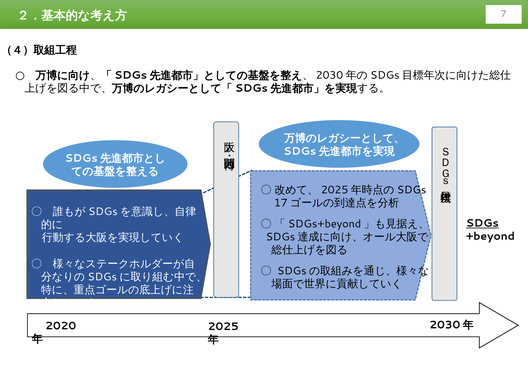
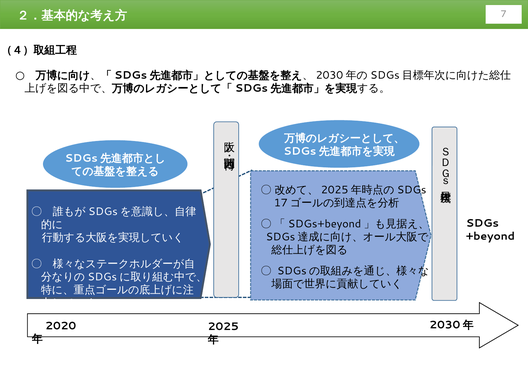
SDGs underline: present -> none
